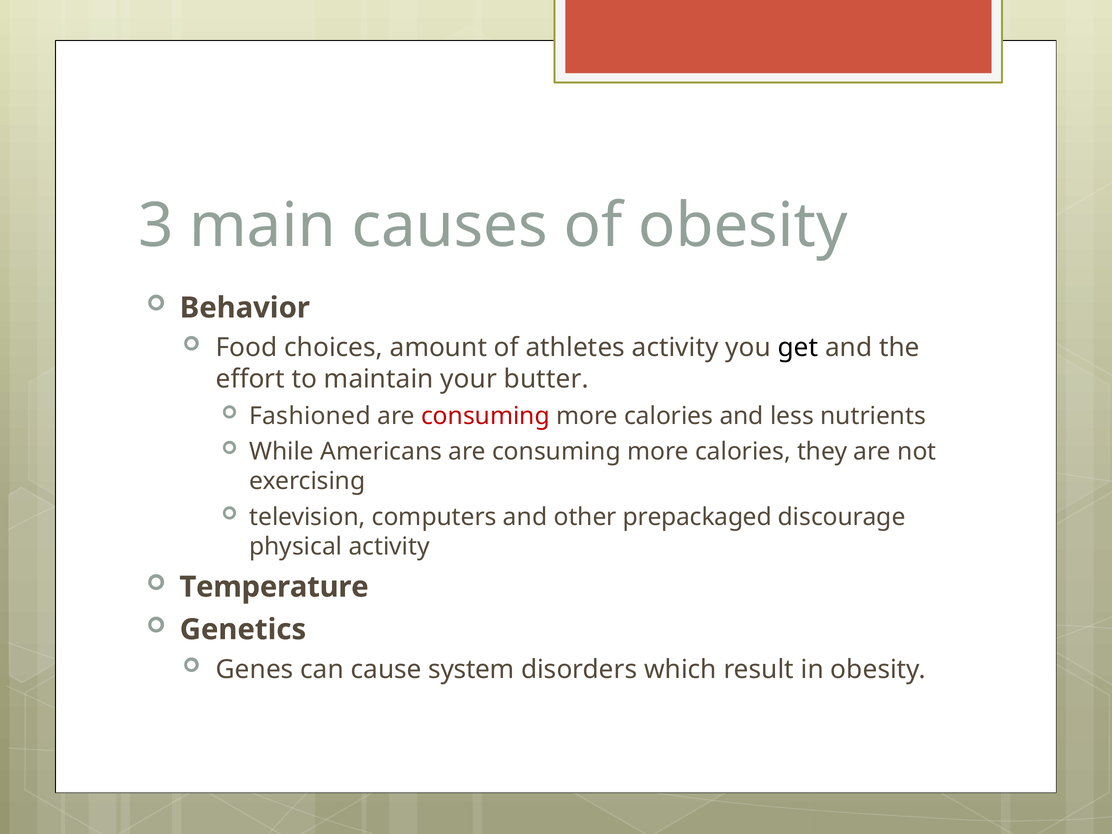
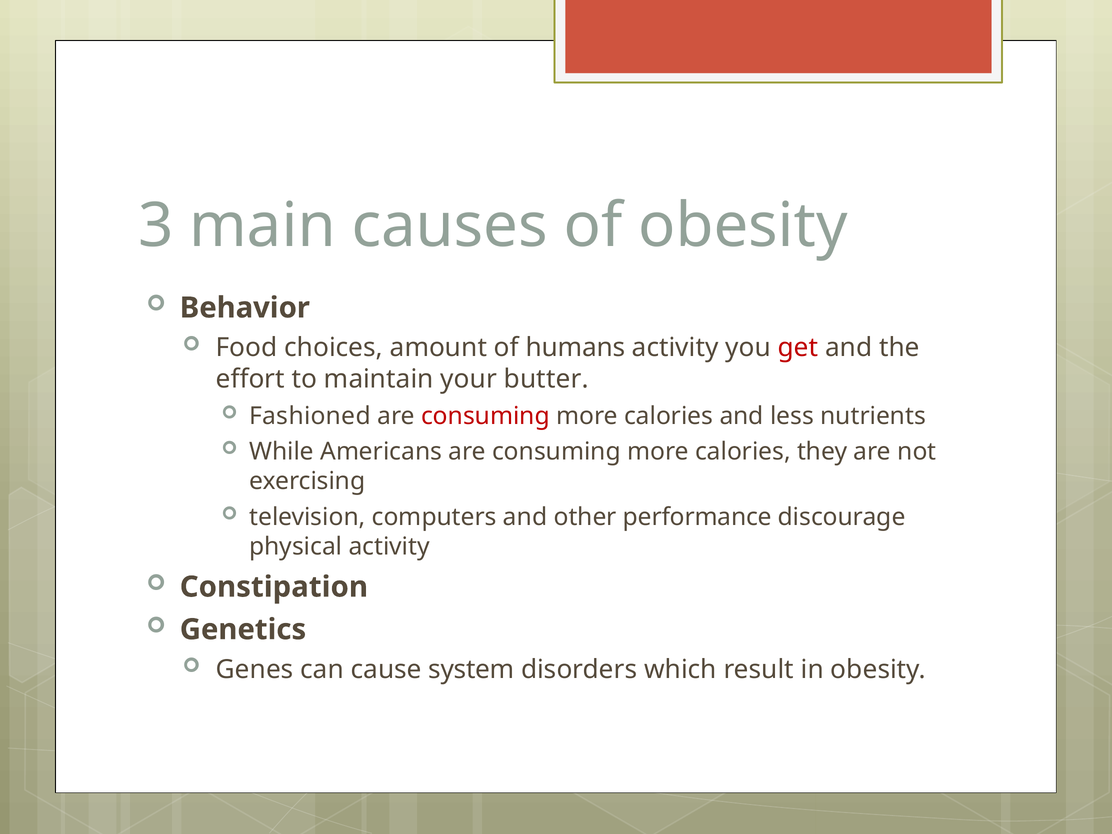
athletes: athletes -> humans
get colour: black -> red
prepackaged: prepackaged -> performance
Temperature: Temperature -> Constipation
